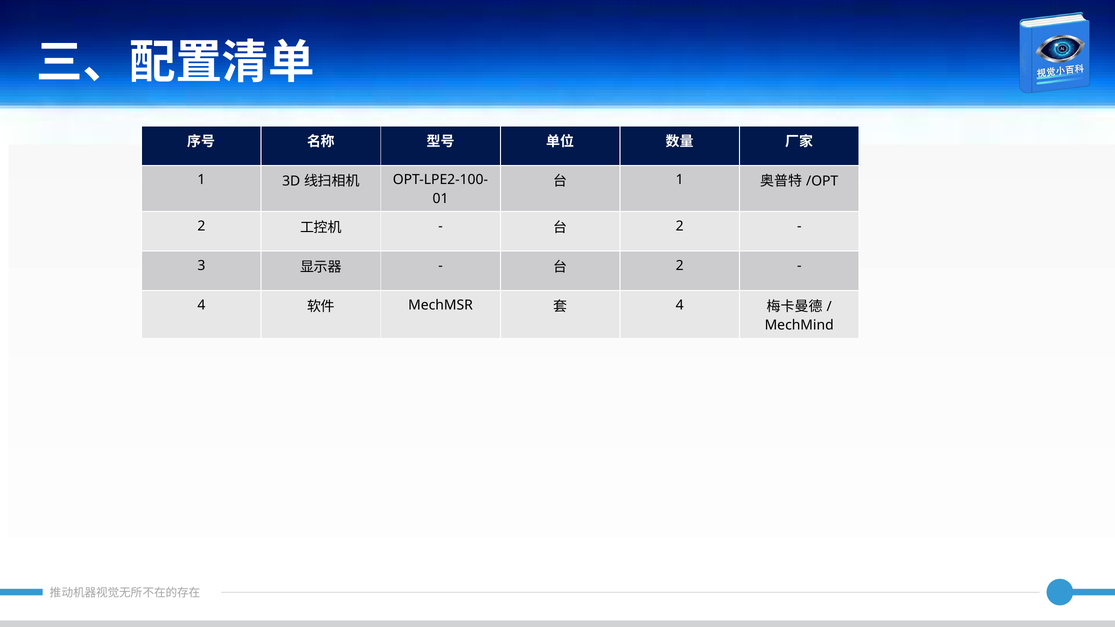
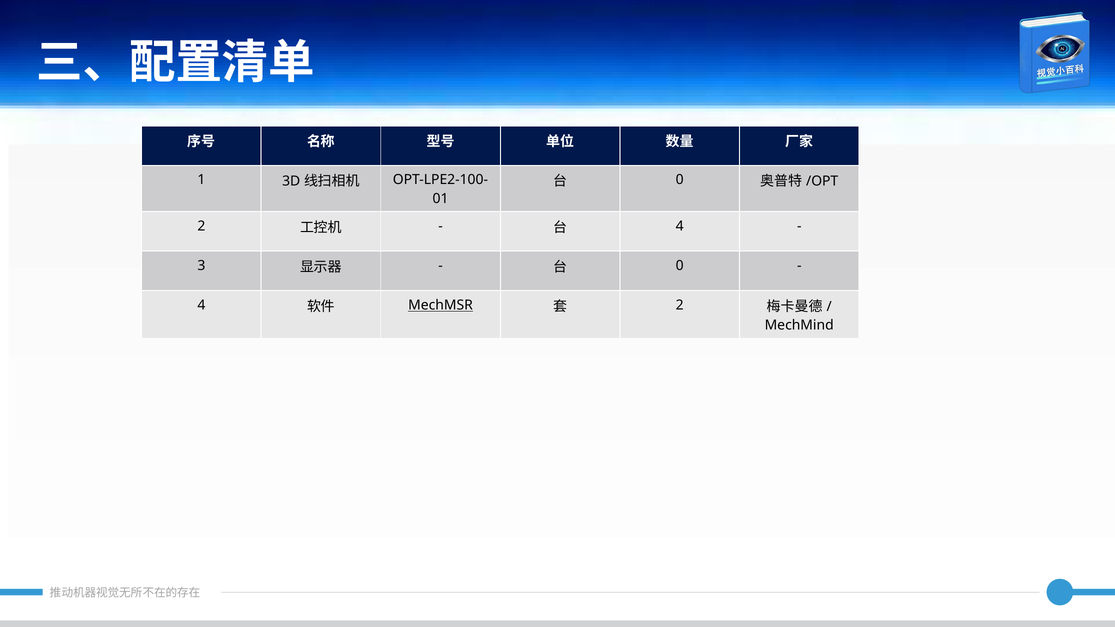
1 at (680, 180): 1 -> 0
2 at (680, 226): 2 -> 4
2 at (680, 266): 2 -> 0
MechMSR underline: none -> present
4 at (680, 305): 4 -> 2
